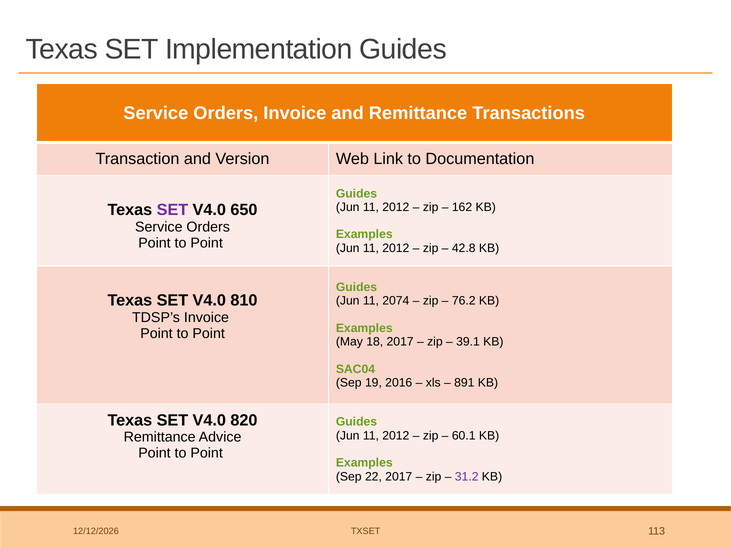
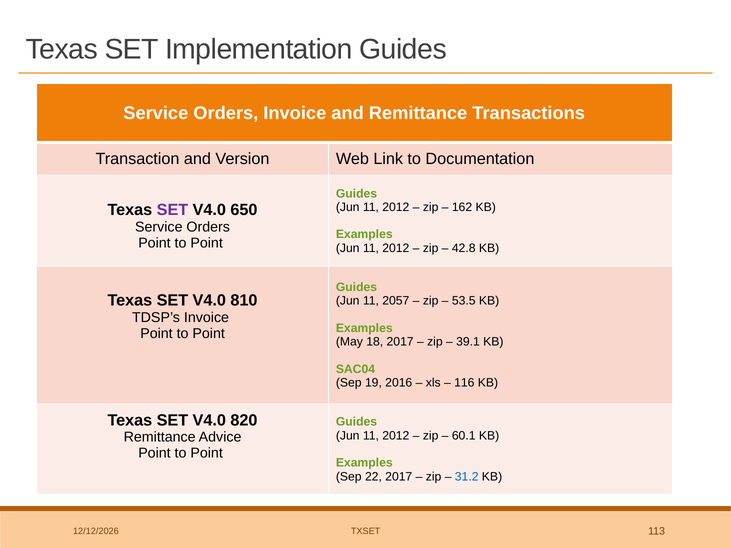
2074: 2074 -> 2057
76.2: 76.2 -> 53.5
891: 891 -> 116
31.2 colour: purple -> blue
